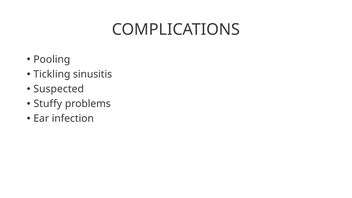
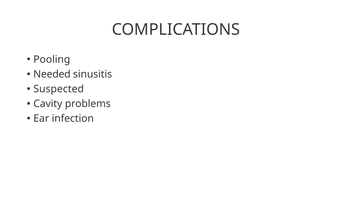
Tickling: Tickling -> Needed
Stuffy: Stuffy -> Cavity
